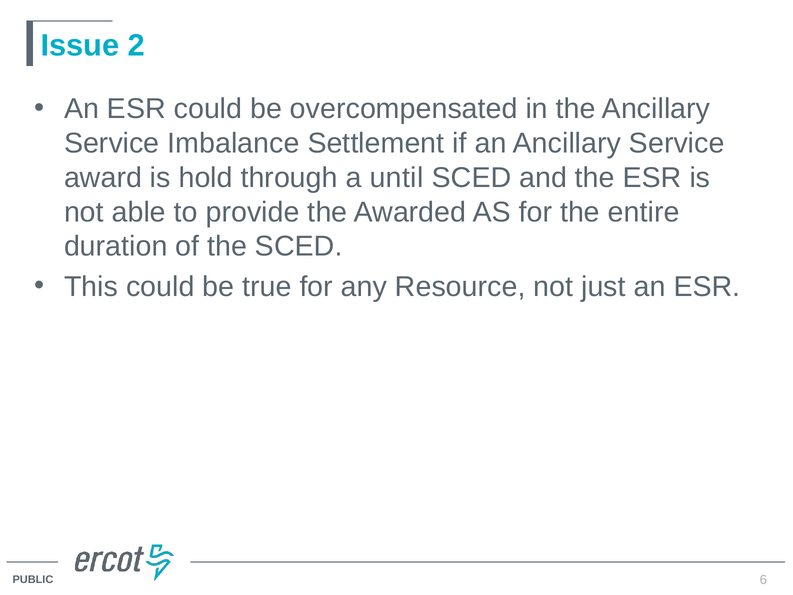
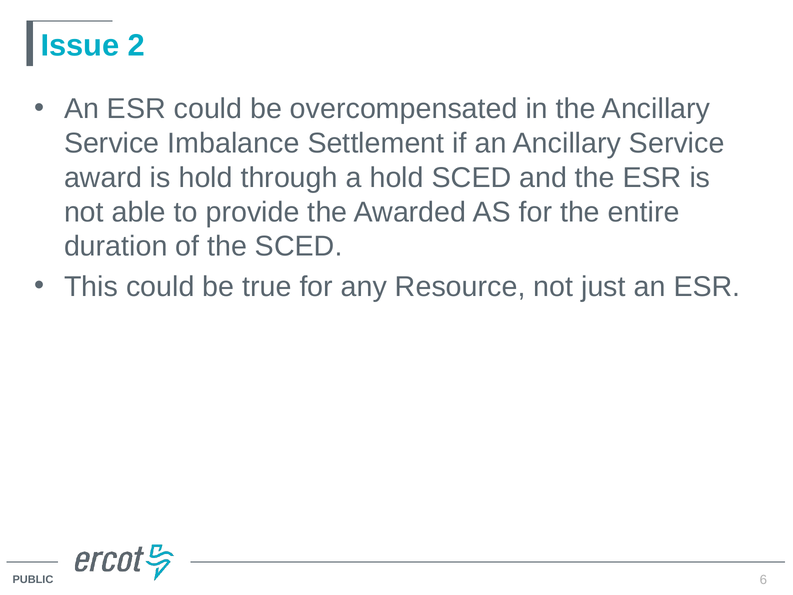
a until: until -> hold
